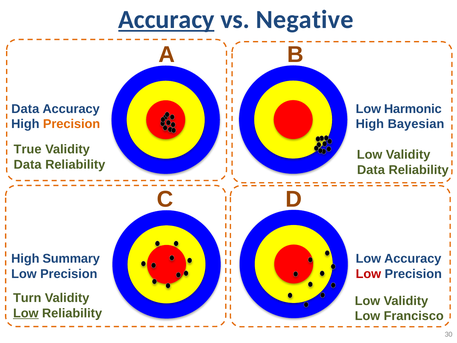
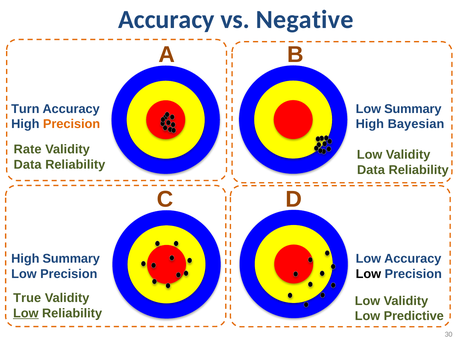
Accuracy at (166, 20) underline: present -> none
Data at (25, 109): Data -> Turn
Low Harmonic: Harmonic -> Summary
True: True -> Rate
Low at (368, 274) colour: red -> black
Turn: Turn -> True
Francisco: Francisco -> Predictive
